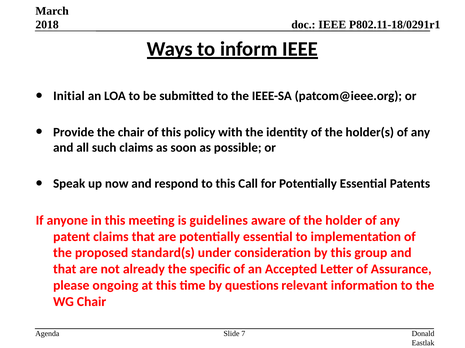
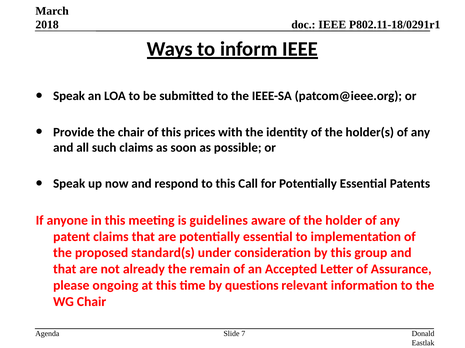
Initial at (69, 96): Initial -> Speak
policy: policy -> prices
specific: specific -> remain
